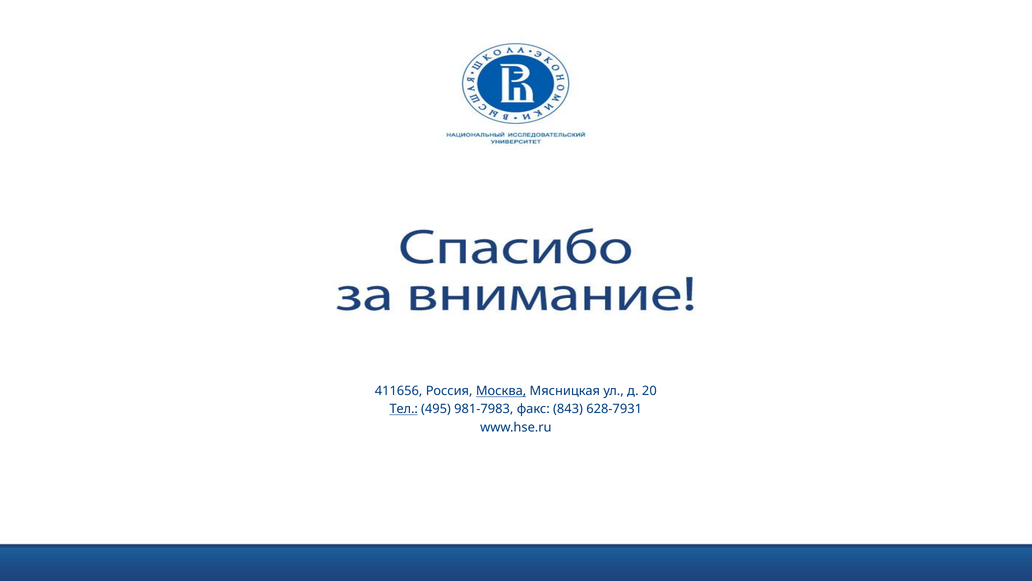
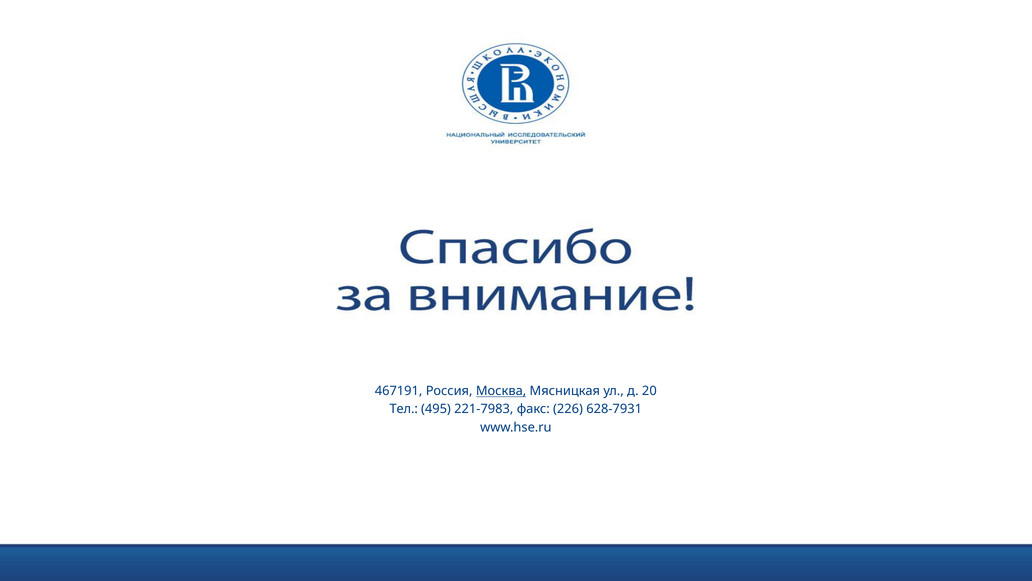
411656: 411656 -> 467191
Тел underline: present -> none
981-7983: 981-7983 -> 221-7983
843: 843 -> 226
